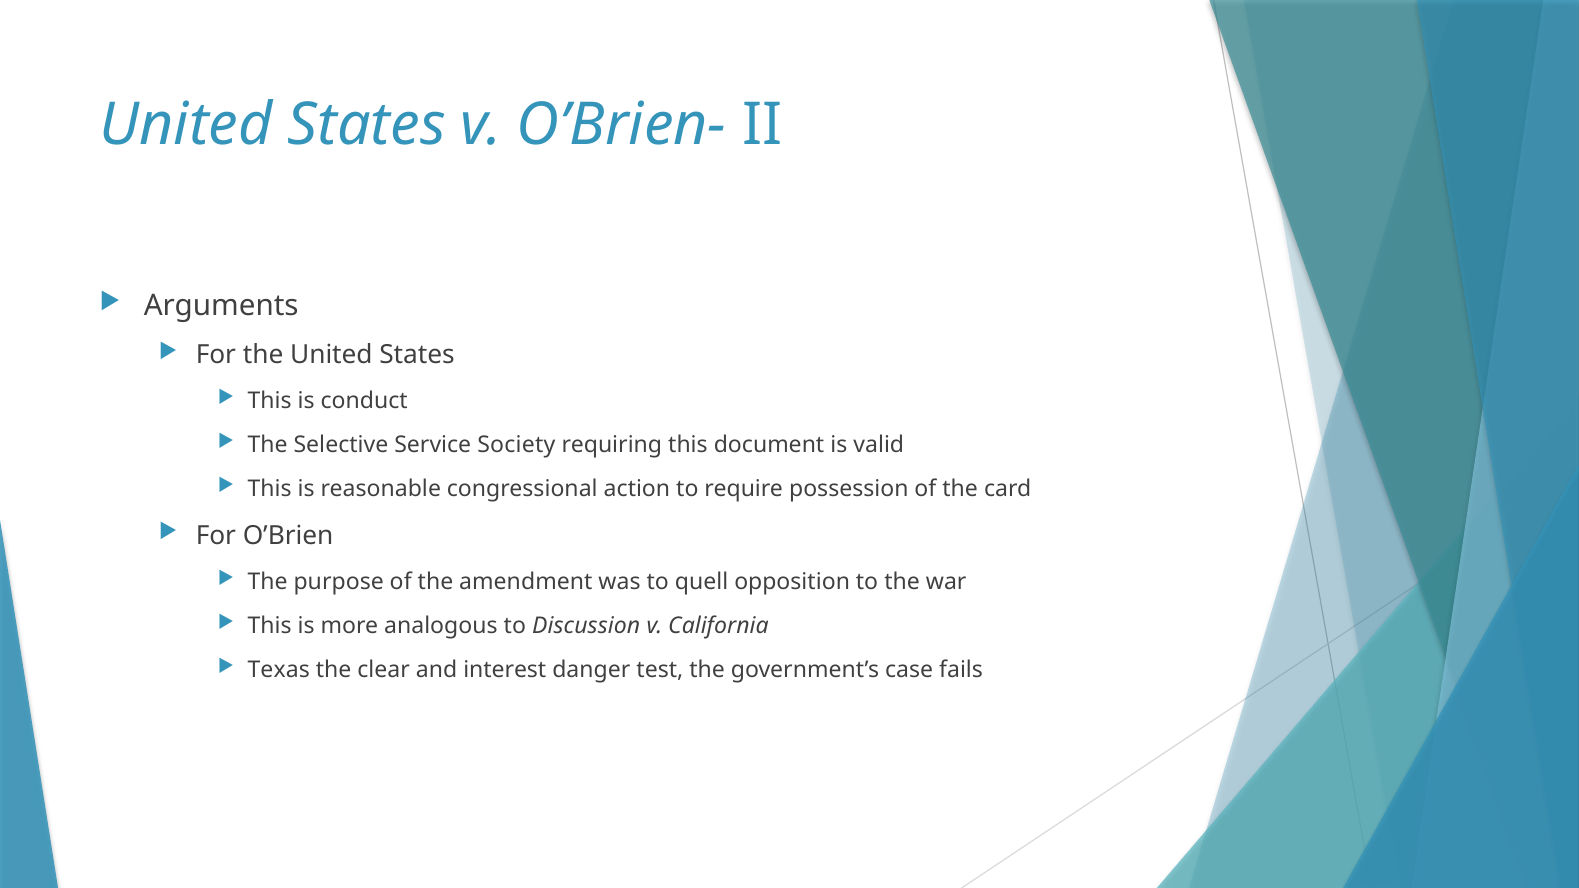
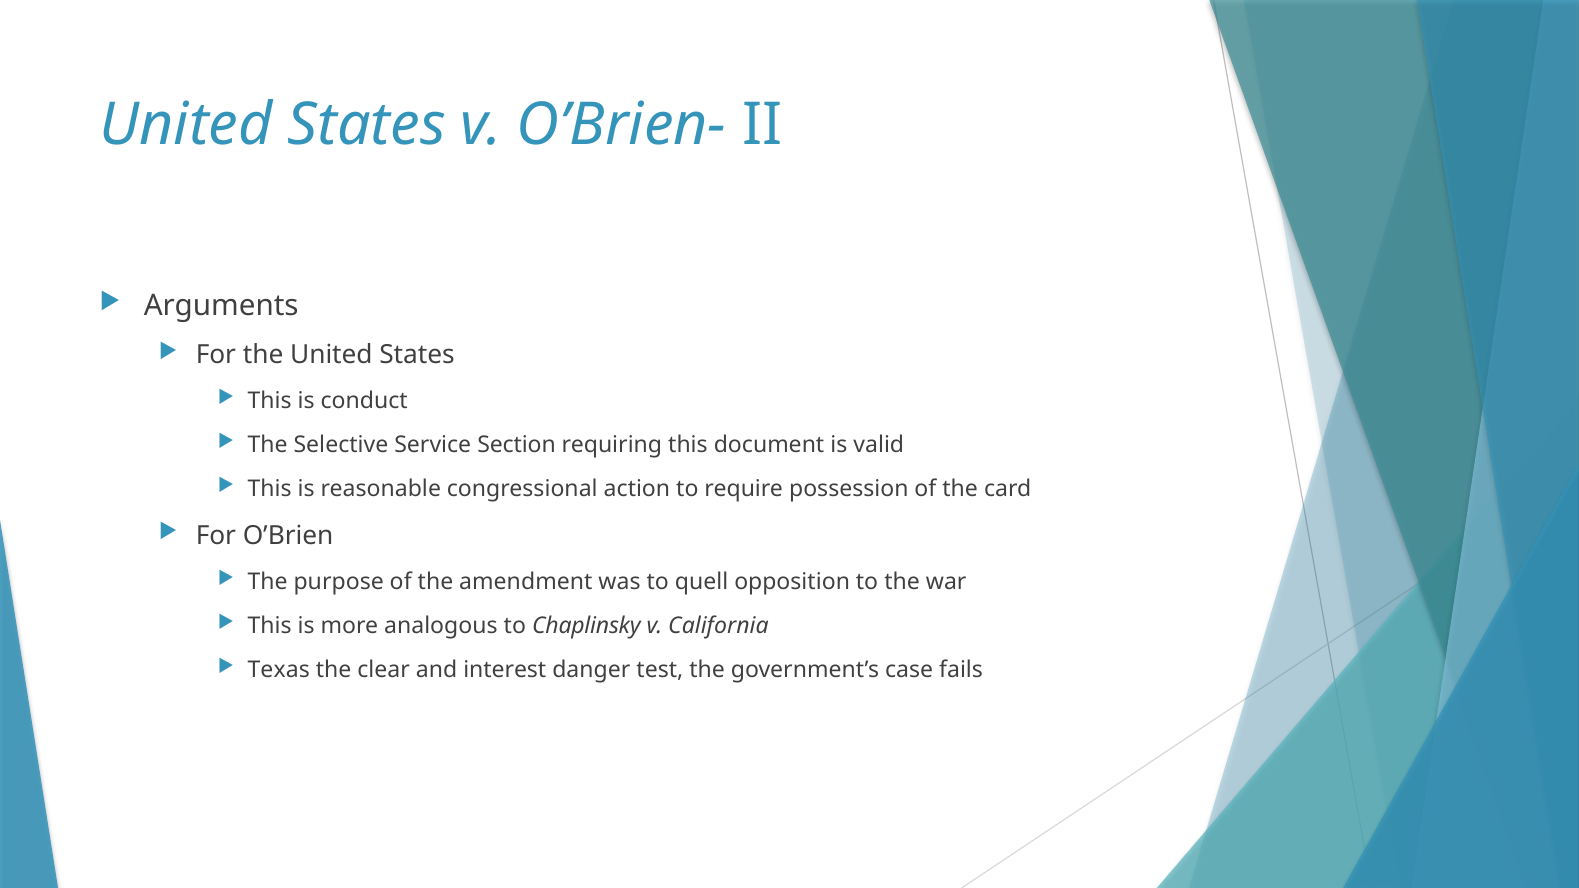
Society: Society -> Section
Discussion: Discussion -> Chaplinsky
